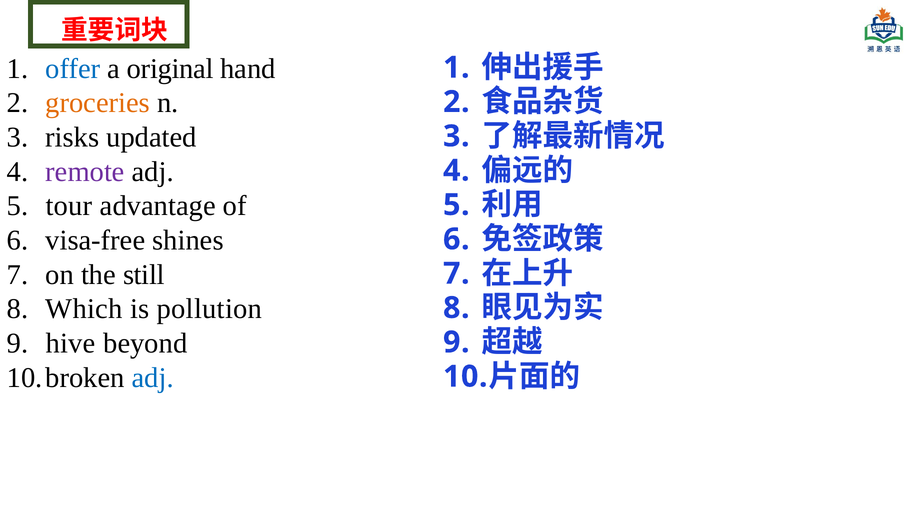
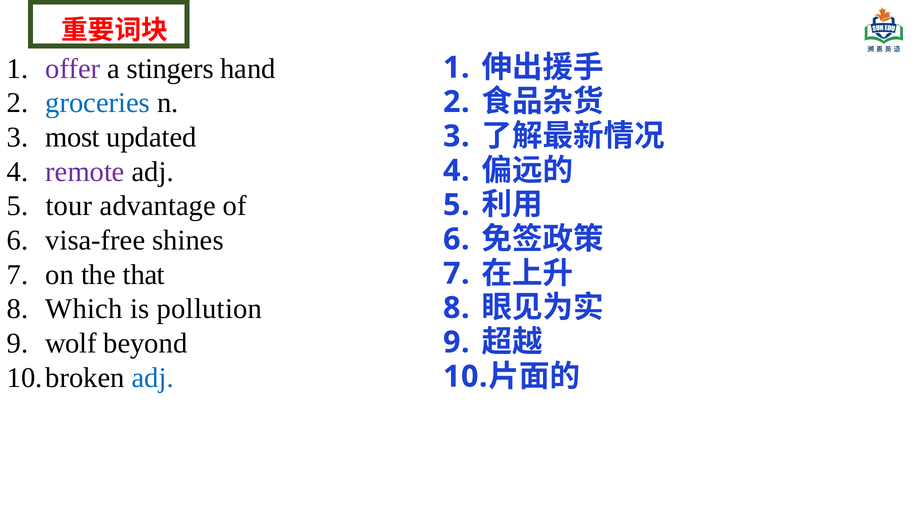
offer colour: blue -> purple
original: original -> stingers
groceries colour: orange -> blue
risks: risks -> most
still: still -> that
hive: hive -> wolf
